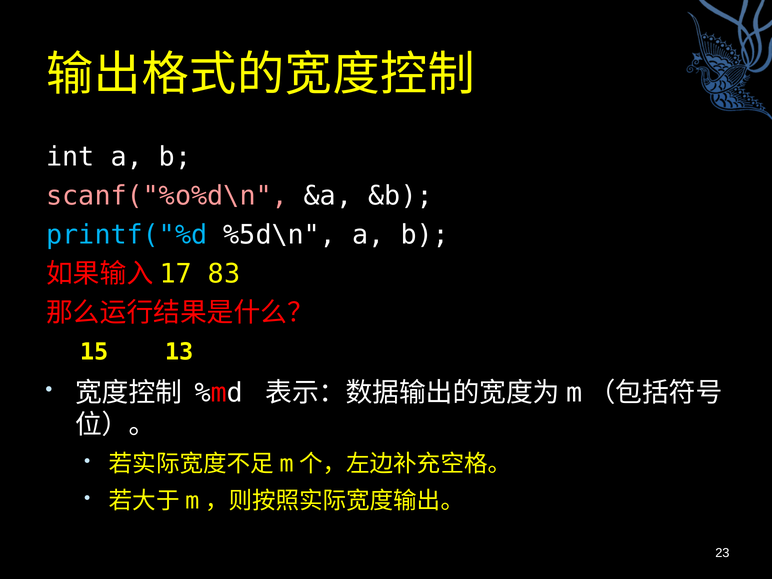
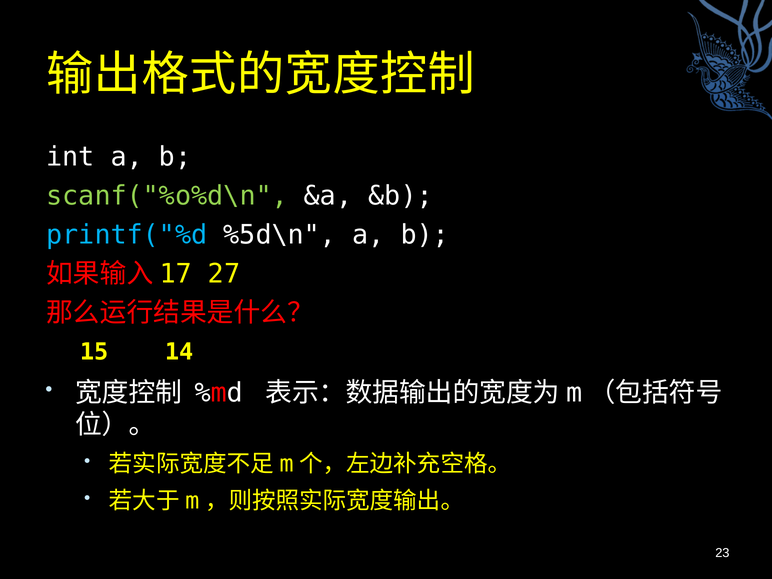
scanf("%o%d\n colour: pink -> light green
83: 83 -> 27
13: 13 -> 14
